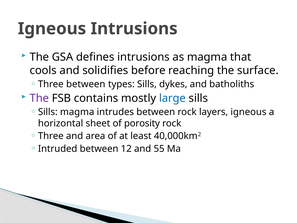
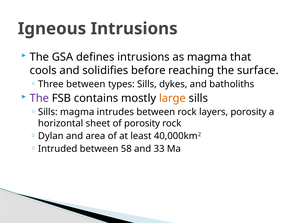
large colour: blue -> orange
layers igneous: igneous -> porosity
Three at (51, 136): Three -> Dylan
12: 12 -> 58
55: 55 -> 33
